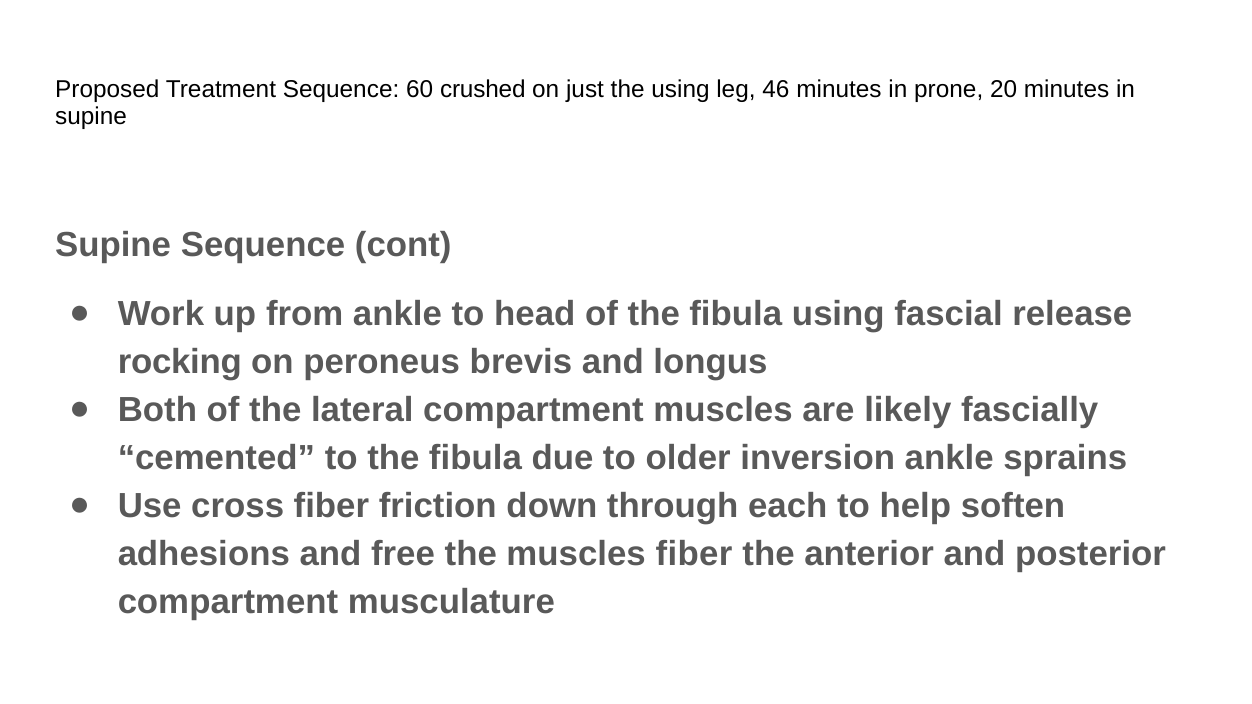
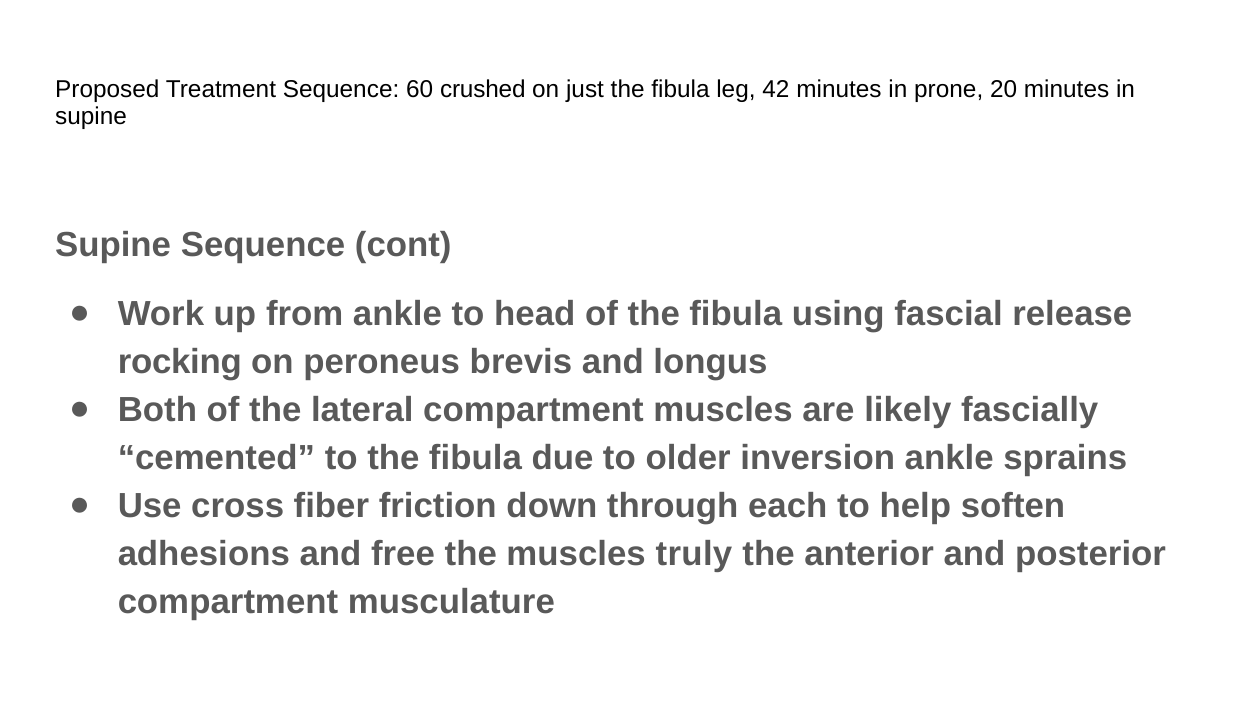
just the using: using -> fibula
46: 46 -> 42
muscles fiber: fiber -> truly
